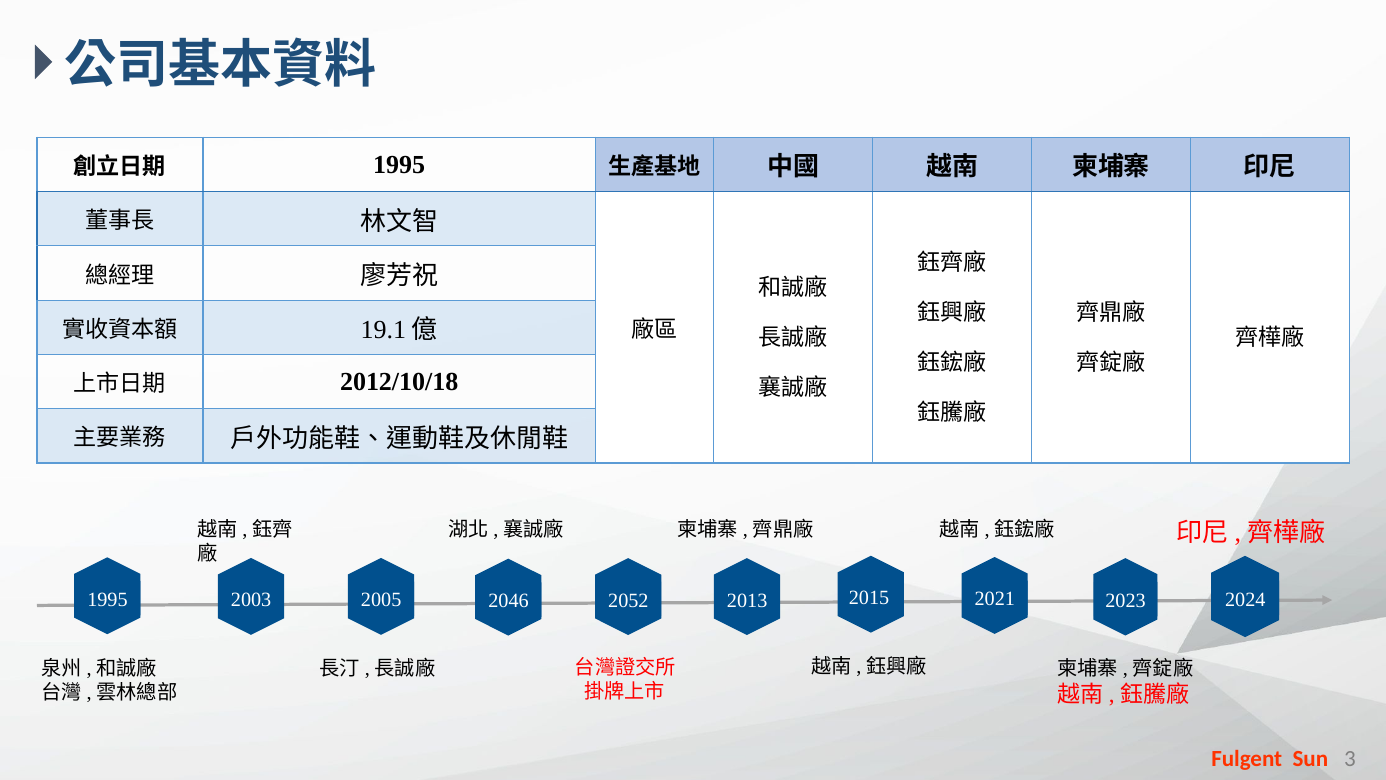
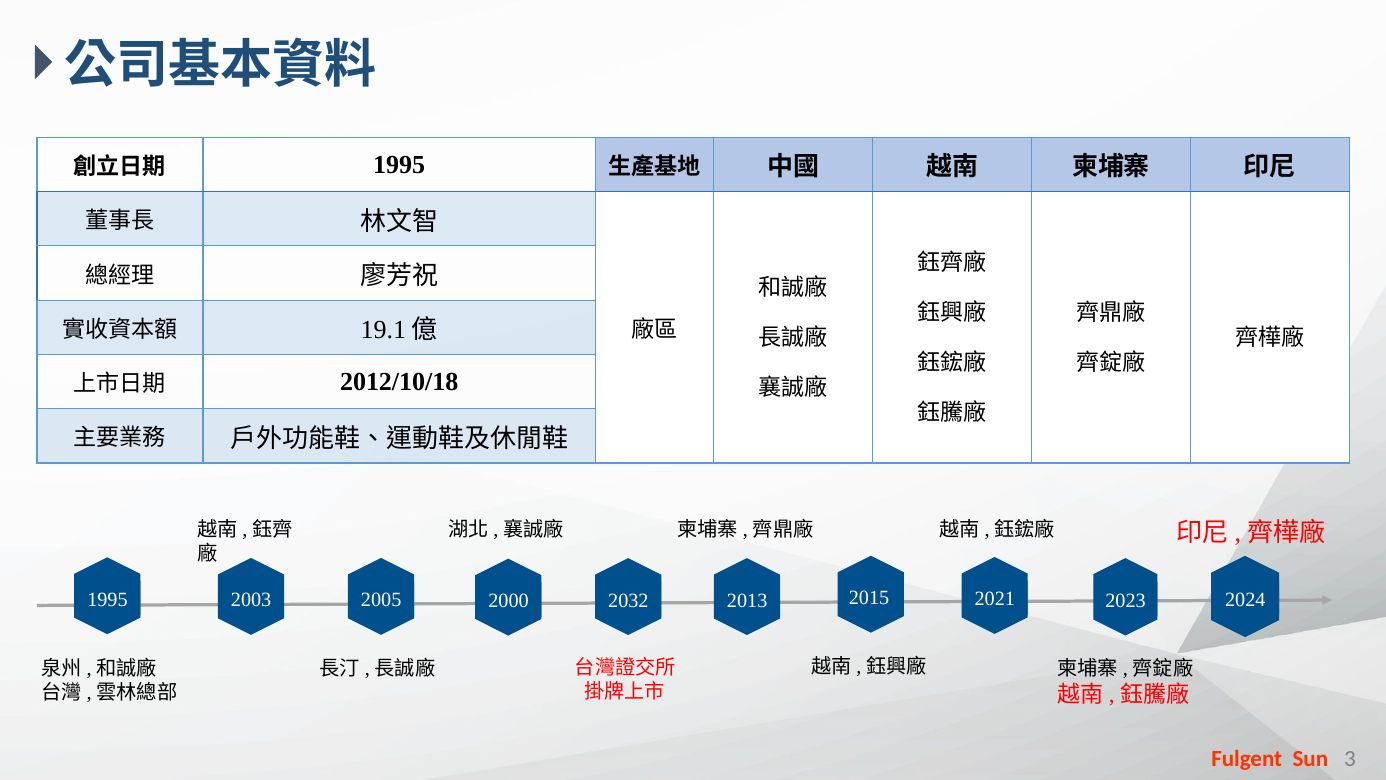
2052: 2052 -> 2032
2046: 2046 -> 2000
